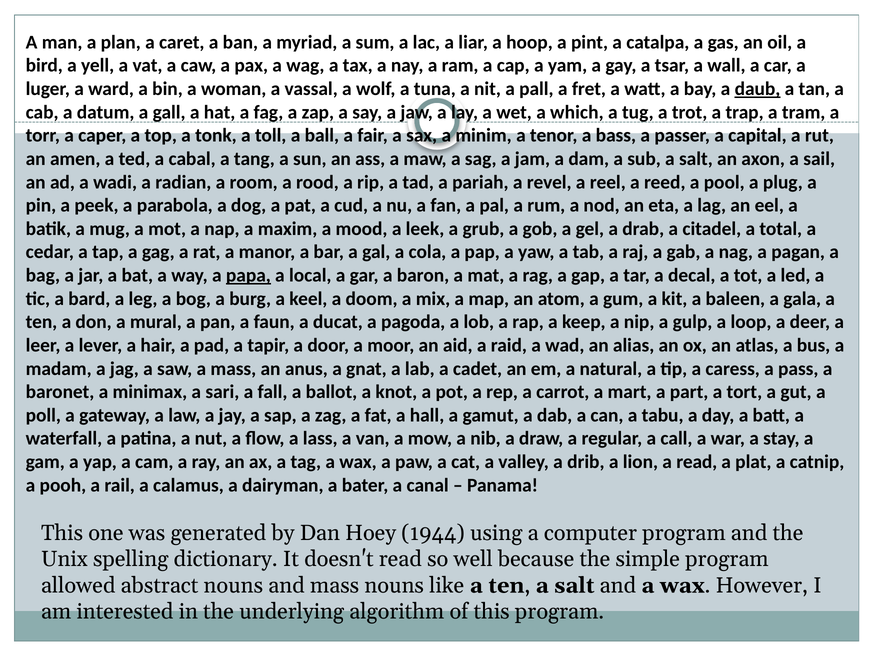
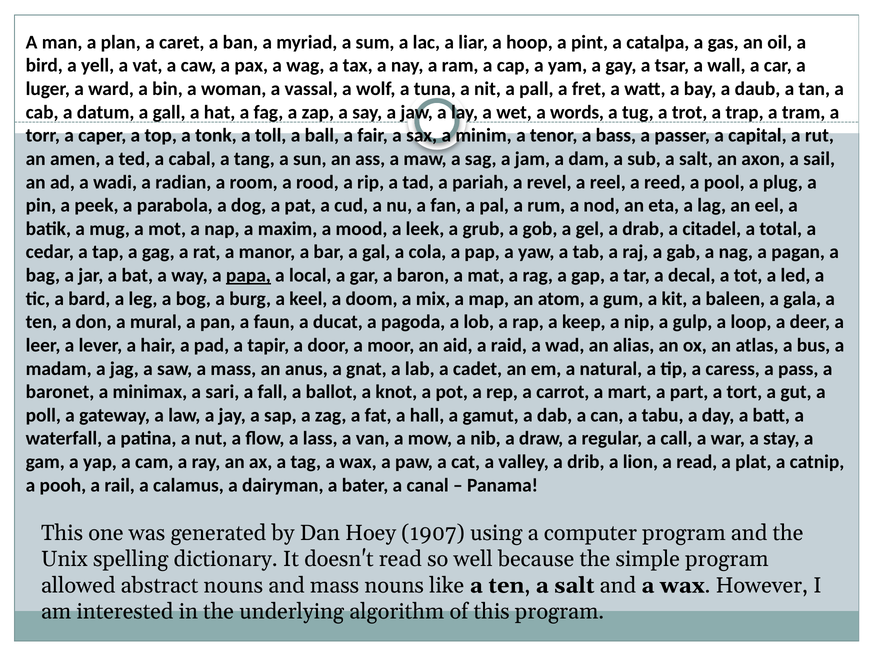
daub underline: present -> none
which: which -> words
1944: 1944 -> 1907
